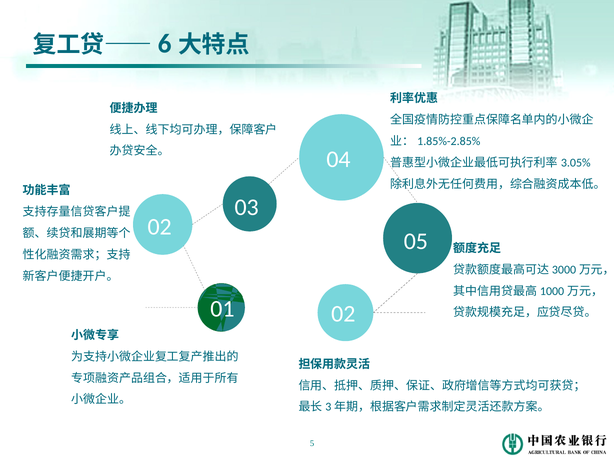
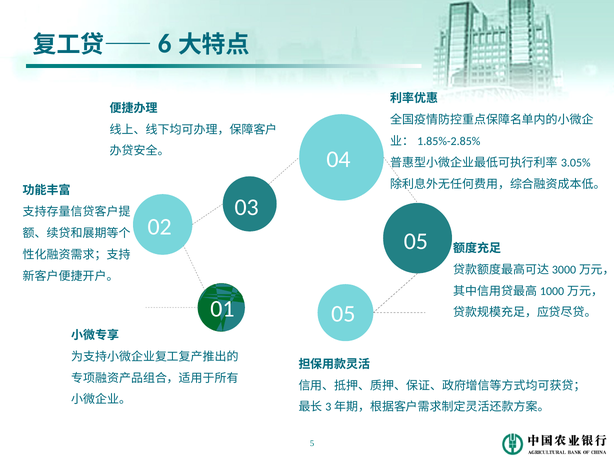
01 02: 02 -> 05
